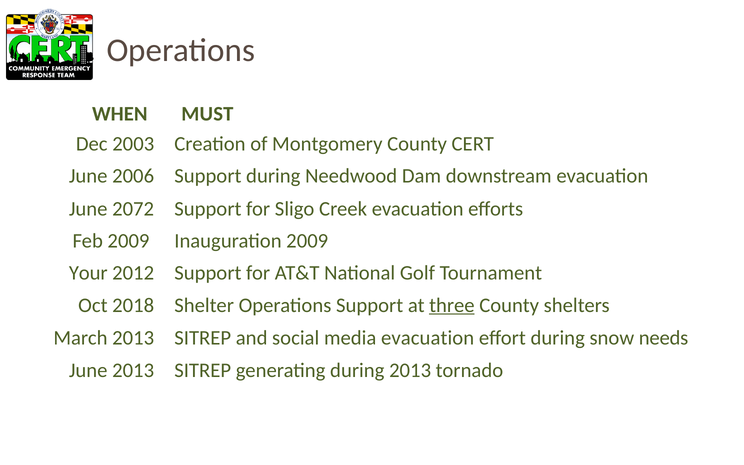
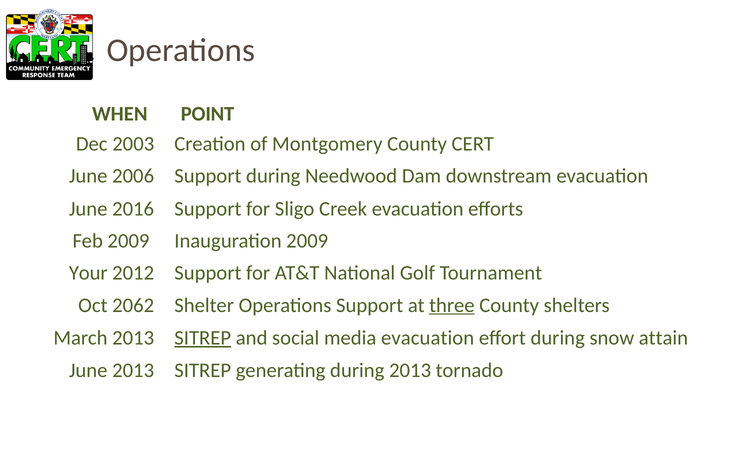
MUST: MUST -> POINT
2072: 2072 -> 2016
2018: 2018 -> 2062
SITREP at (203, 338) underline: none -> present
needs: needs -> attain
